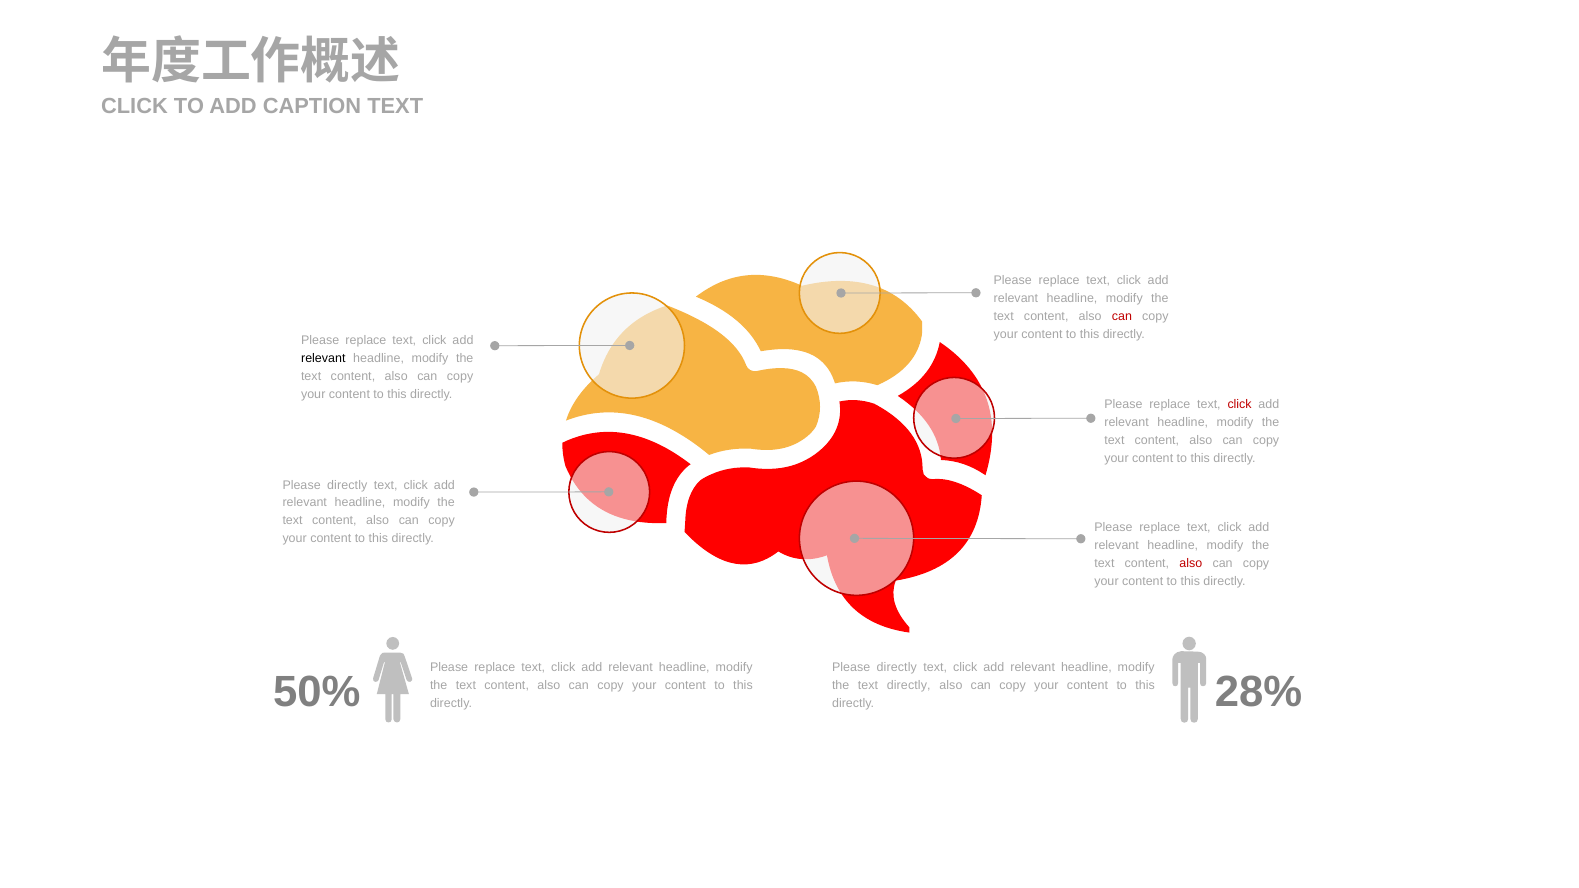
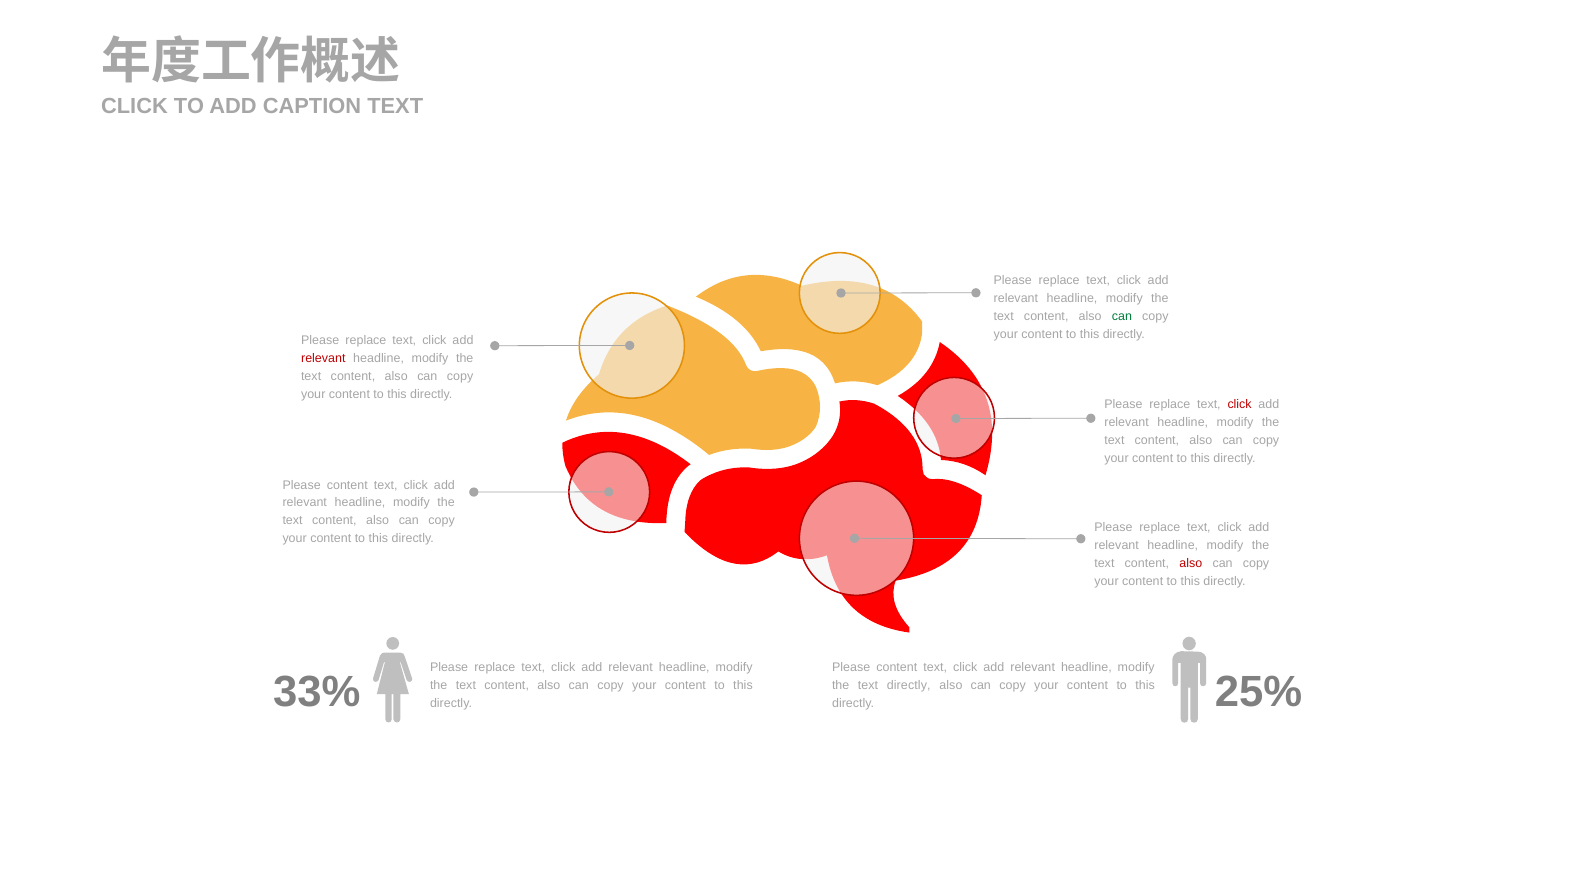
can at (1122, 317) colour: red -> green
relevant at (323, 359) colour: black -> red
directly at (347, 485): directly -> content
directly at (897, 668): directly -> content
50%: 50% -> 33%
28%: 28% -> 25%
